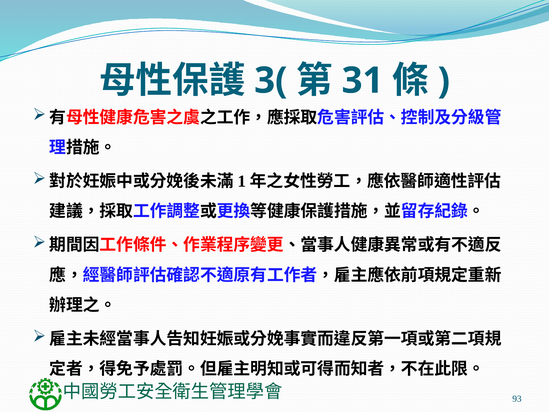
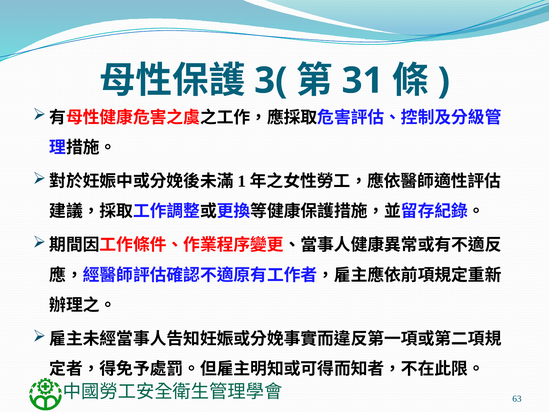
93: 93 -> 63
